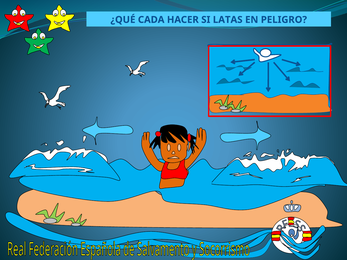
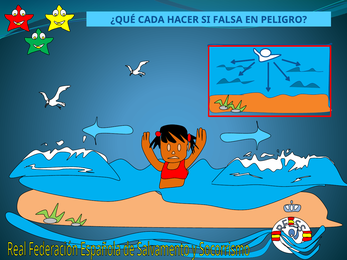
LATAS: LATAS -> FALSA
